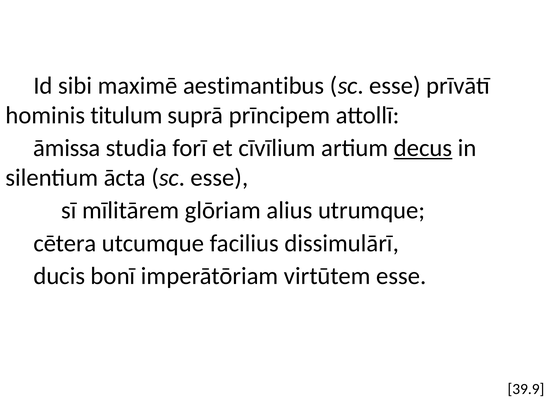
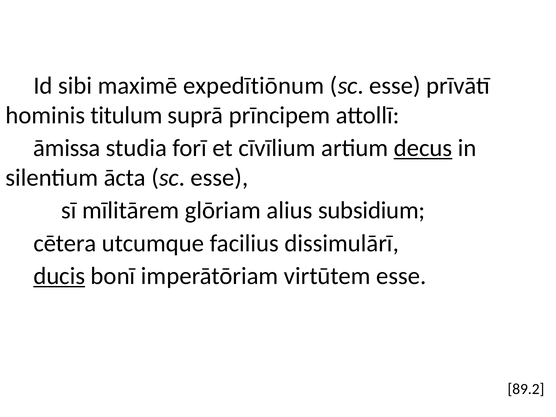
aestimantibus: aestimantibus -> expedītiōnum
utrumque: utrumque -> subsidium
ducis underline: none -> present
39.9: 39.9 -> 89.2
